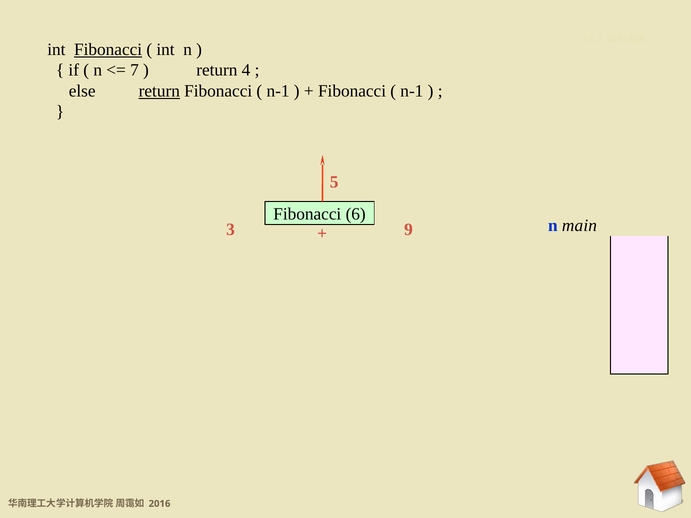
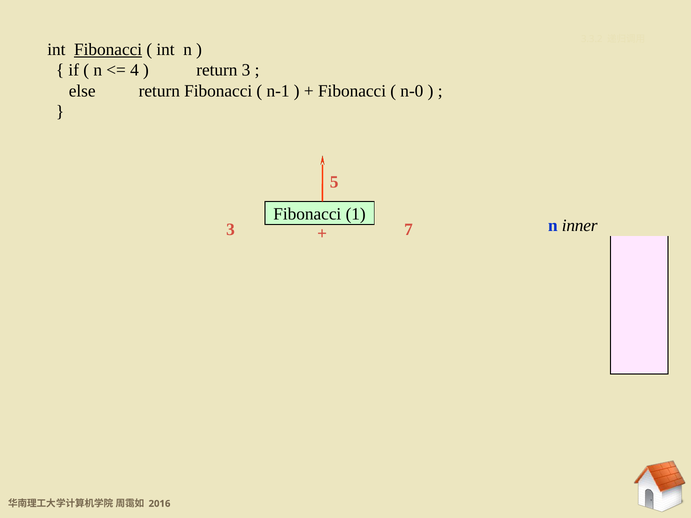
7: 7 -> 4
return 4: 4 -> 3
return at (159, 91) underline: present -> none
n-1 at (412, 91): n-1 -> n-0
6: 6 -> 1
main: main -> inner
9: 9 -> 7
